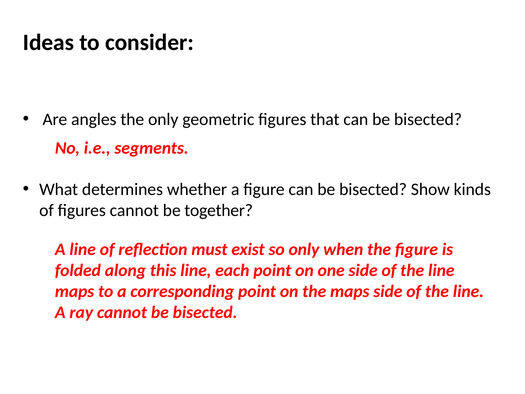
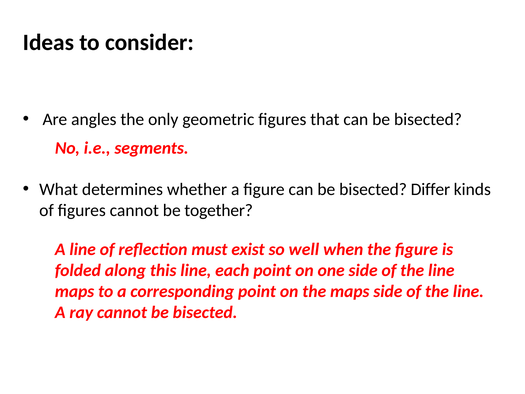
Show: Show -> Differ
so only: only -> well
